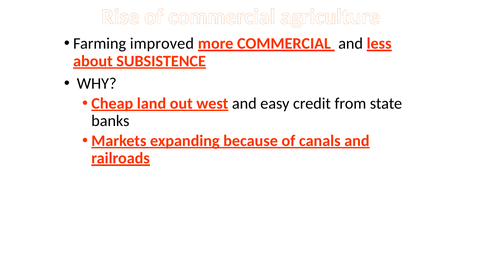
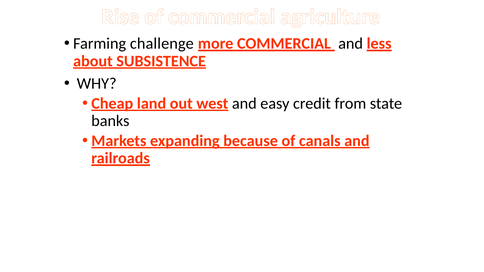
improved: improved -> challenge
